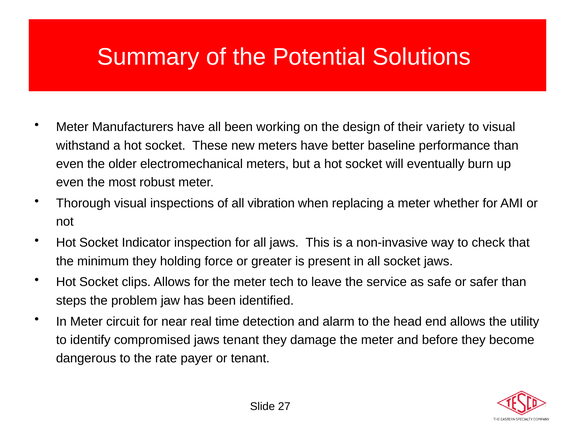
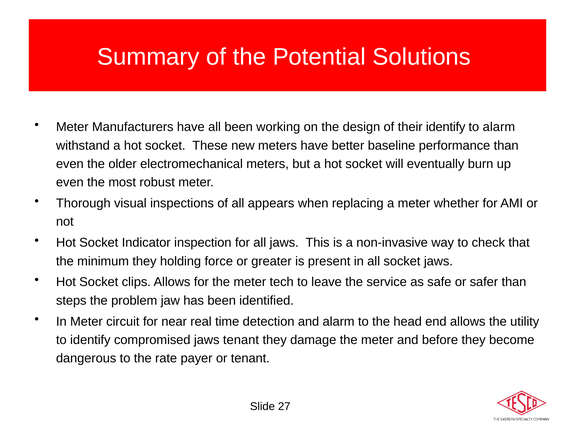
their variety: variety -> identify
to visual: visual -> alarm
vibration: vibration -> appears
